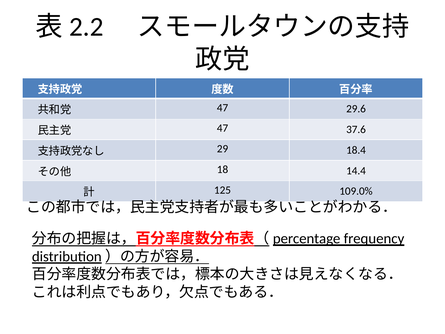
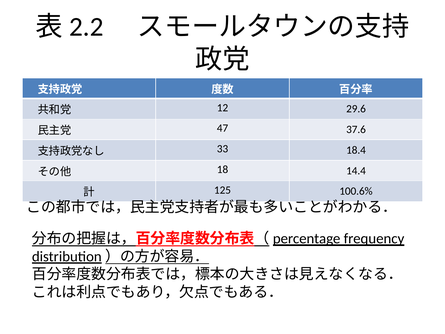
47 at (223, 108): 47 -> 12
29: 29 -> 33
109.0%: 109.0% -> 100.6%
